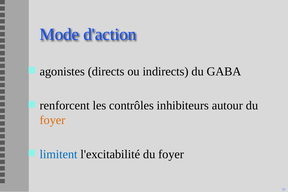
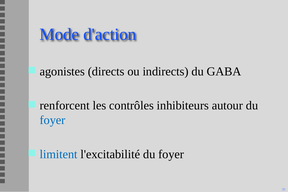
foyer at (53, 120) colour: orange -> blue
